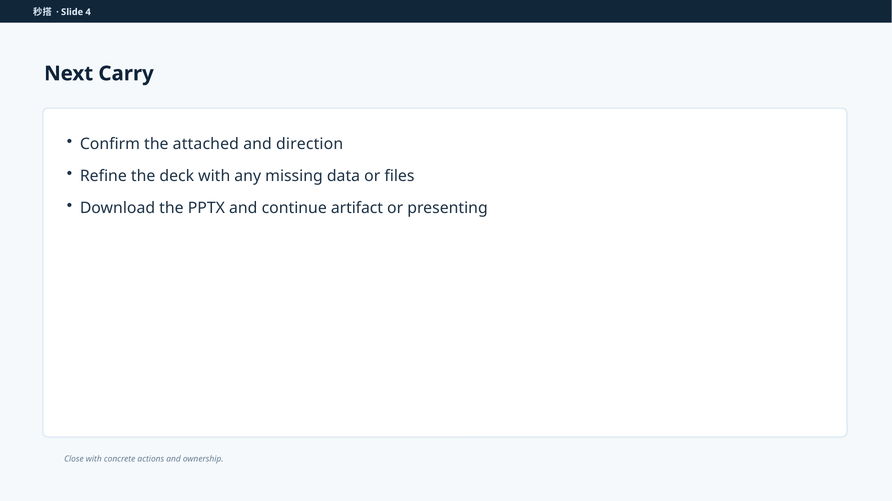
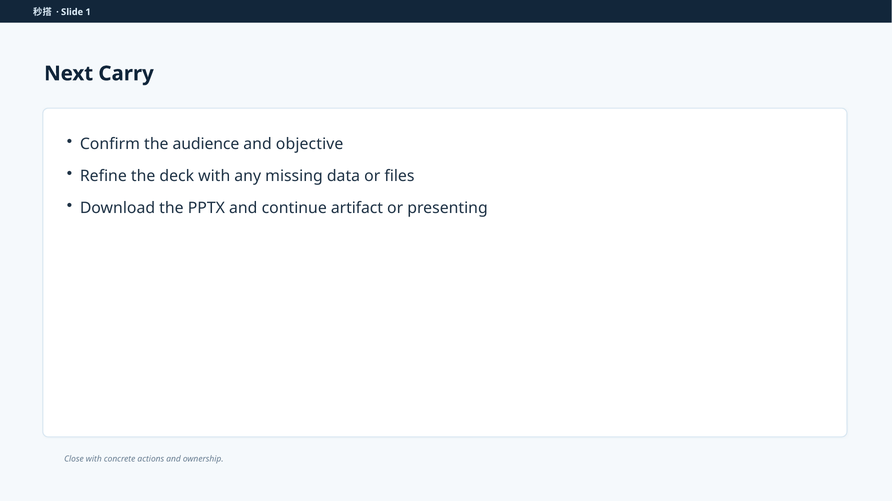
4: 4 -> 1
attached: attached -> audience
direction: direction -> objective
